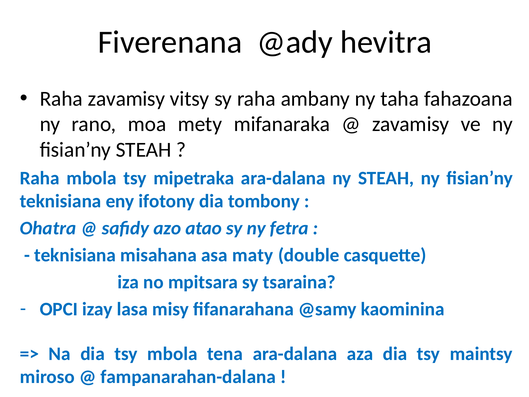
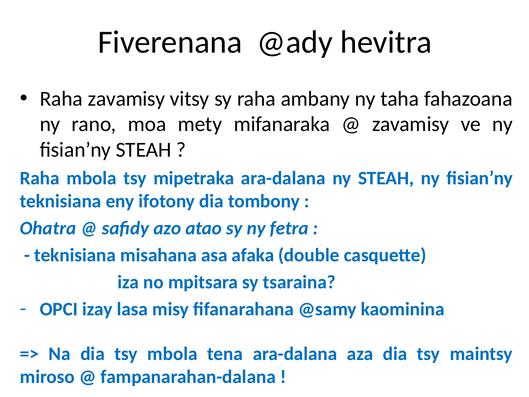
maty: maty -> afaka
